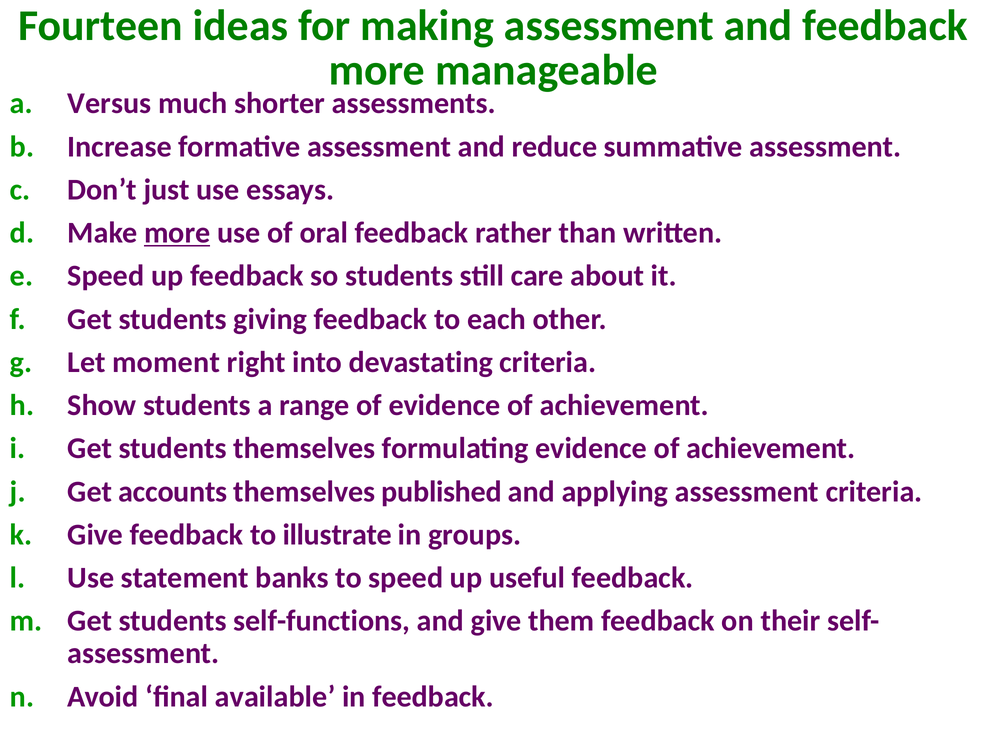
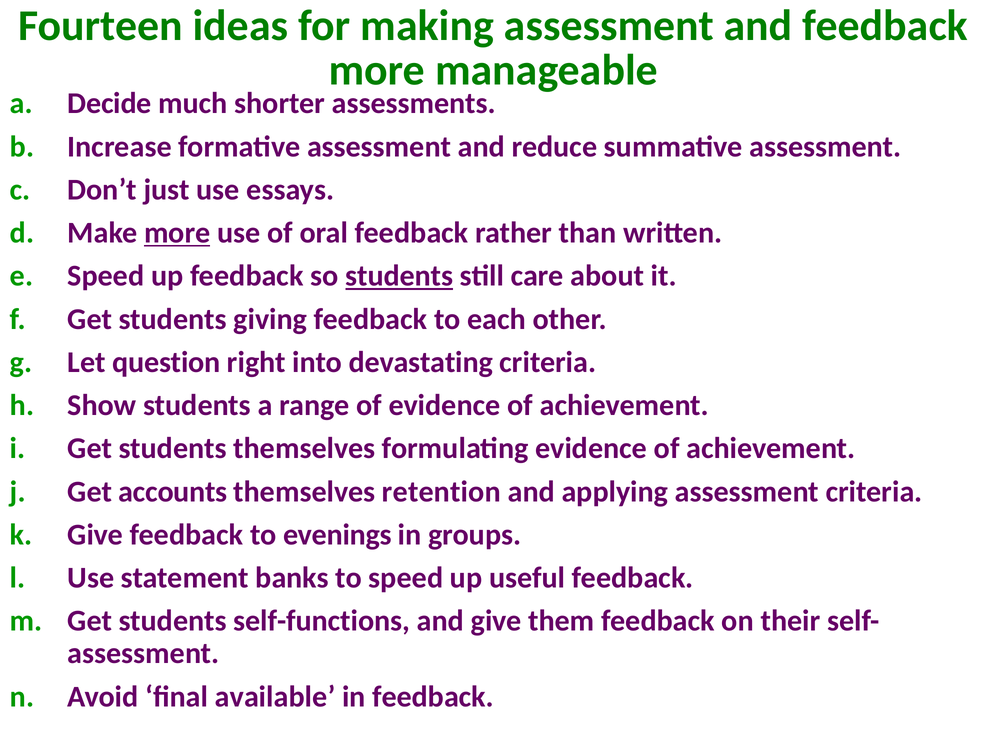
Versus: Versus -> Decide
students at (399, 276) underline: none -> present
moment: moment -> question
published: published -> retention
illustrate: illustrate -> evenings
